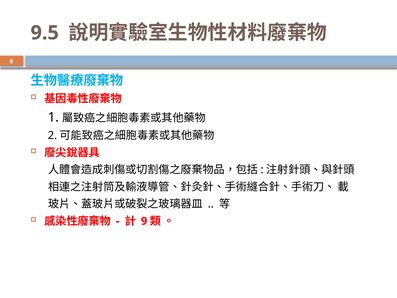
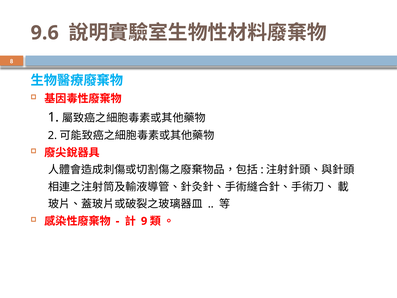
9.5: 9.5 -> 9.6
